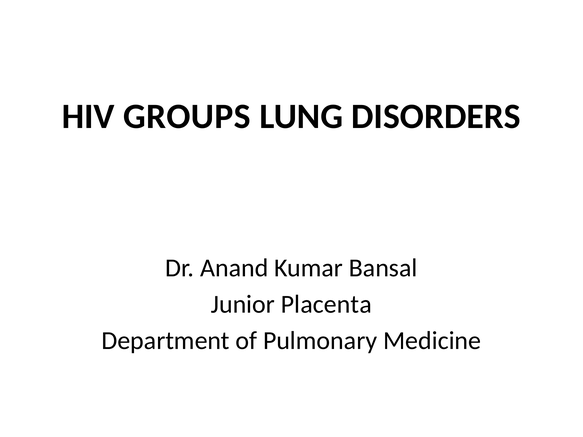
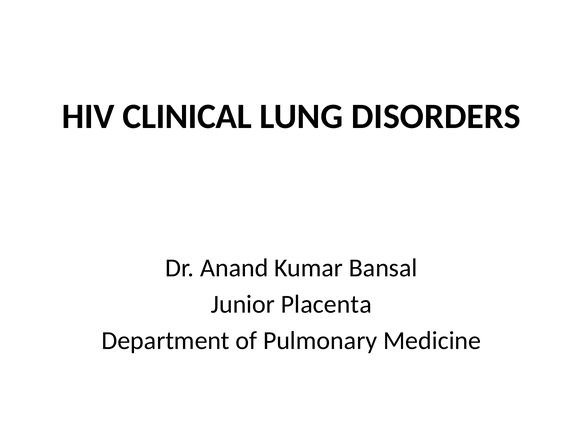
GROUPS: GROUPS -> CLINICAL
